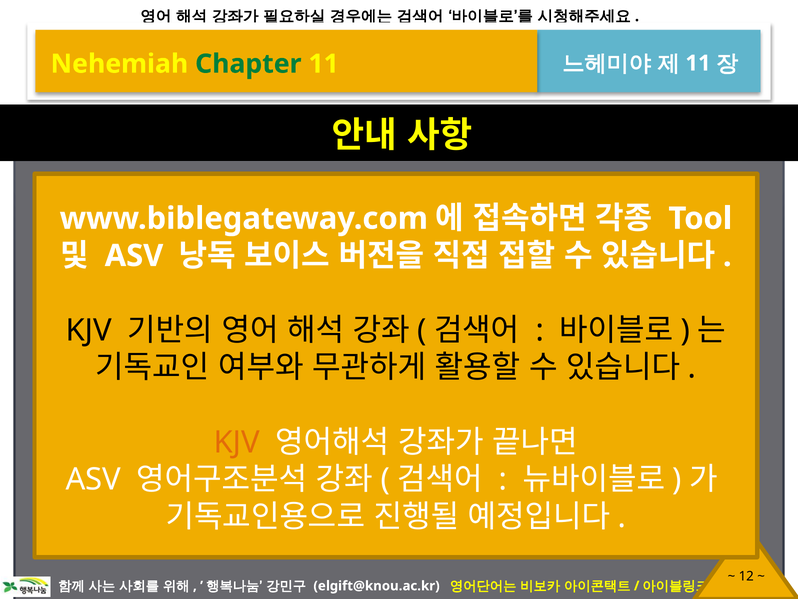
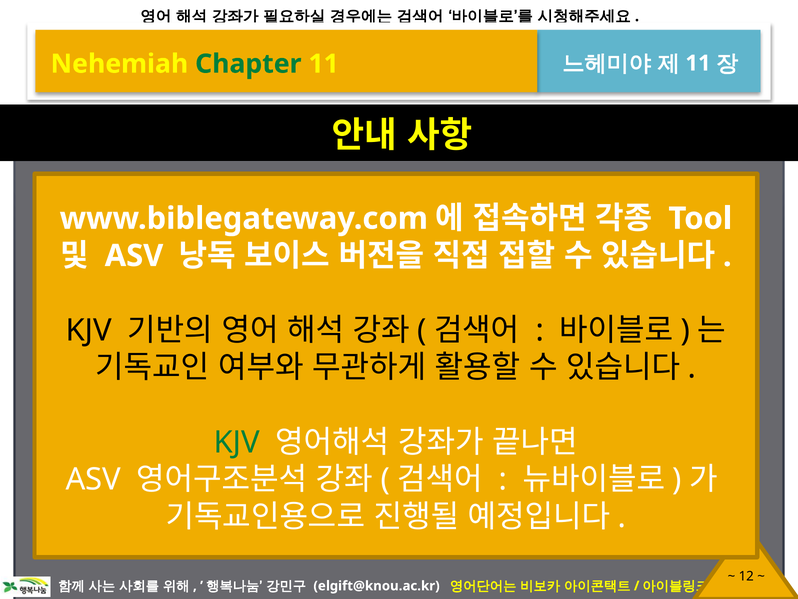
KJV at (237, 442) colour: orange -> green
